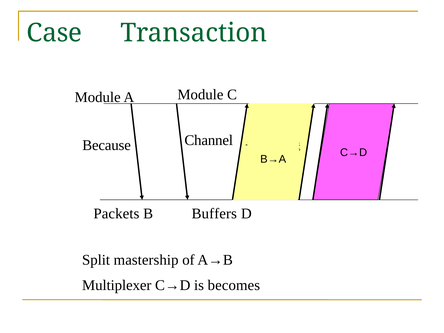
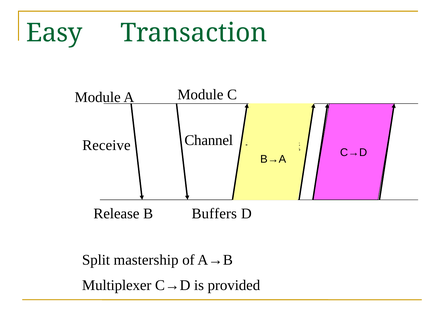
Case: Case -> Easy
Because: Because -> Receive
Packets: Packets -> Release
becomes: becomes -> provided
